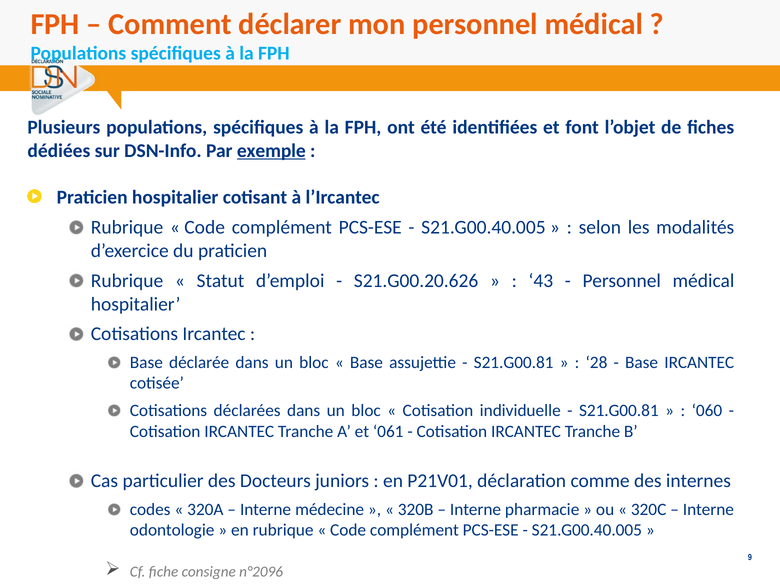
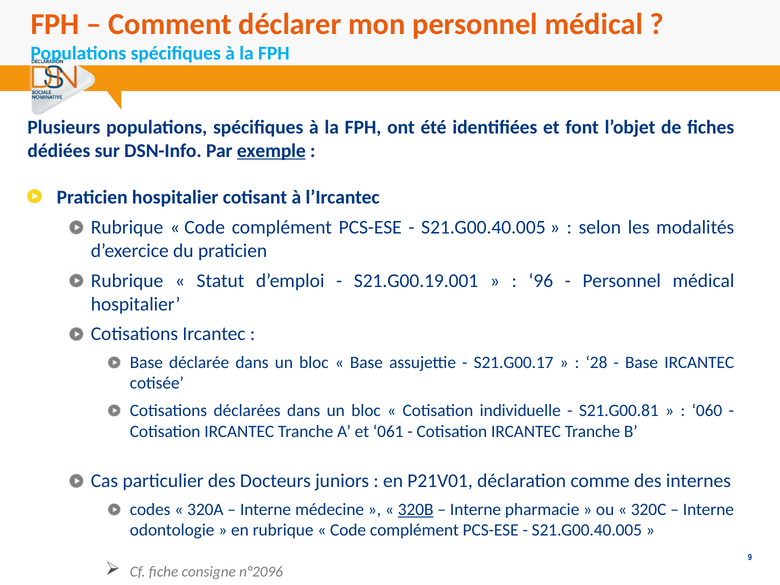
S21.G00.20.626: S21.G00.20.626 -> S21.G00.19.001
43: 43 -> 96
S21.G00.81 at (514, 362): S21.G00.81 -> S21.G00.17
320B underline: none -> present
